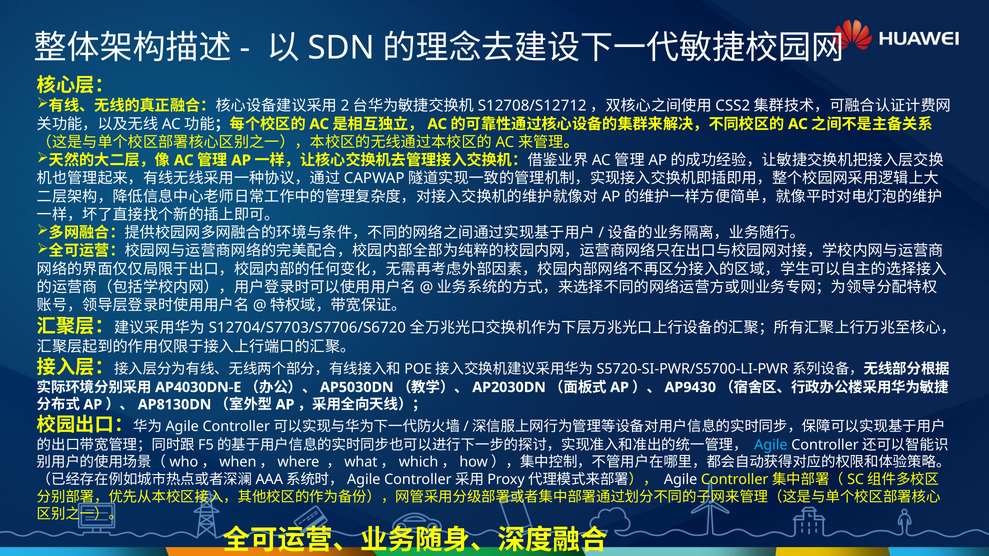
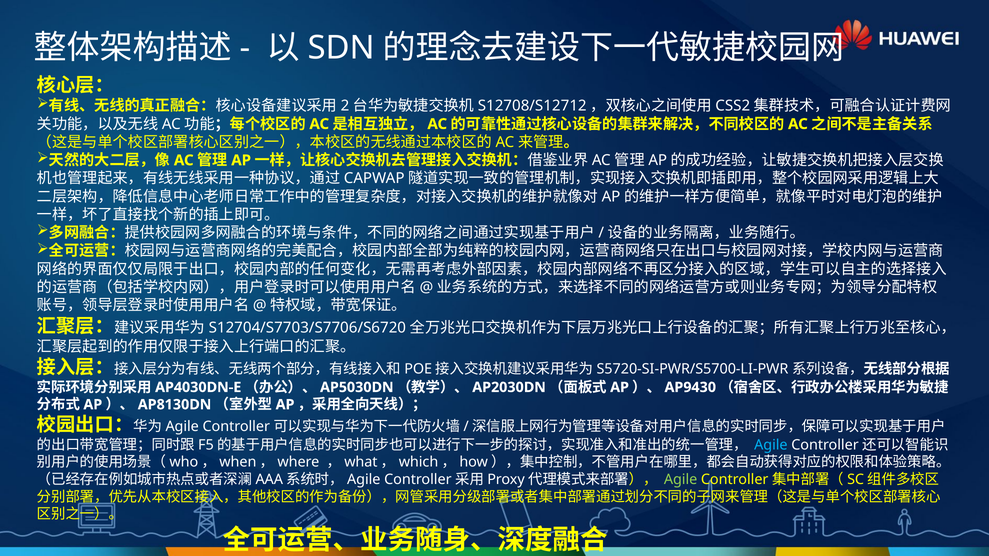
Agile at (681, 480) colour: white -> light green
